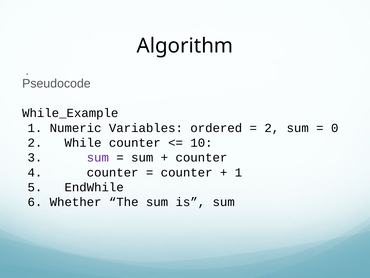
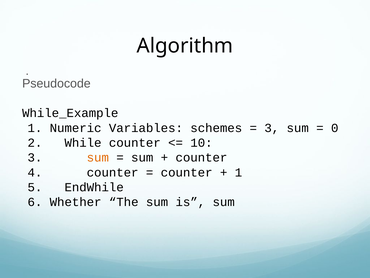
ordered: ordered -> schemes
2 at (272, 128): 2 -> 3
sum at (98, 157) colour: purple -> orange
